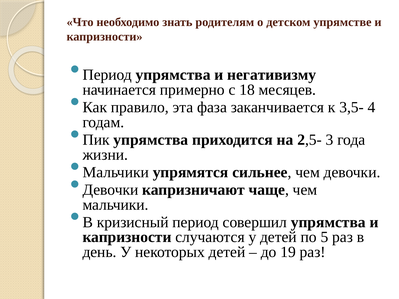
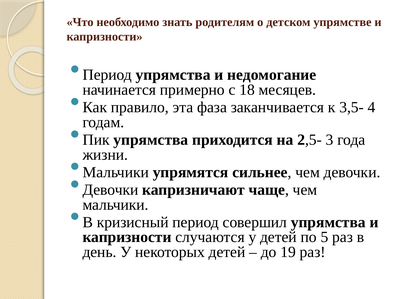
негативизму: негативизму -> недомогание
